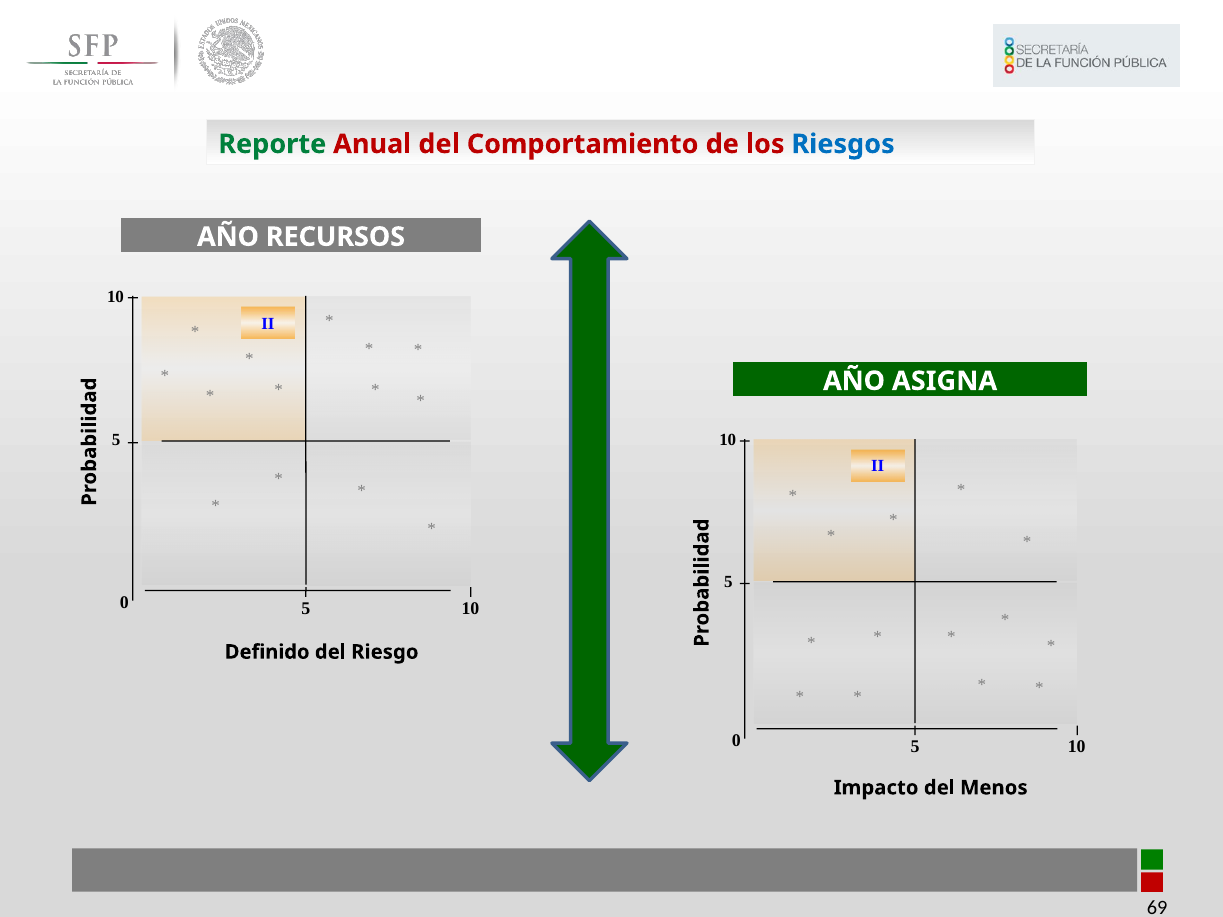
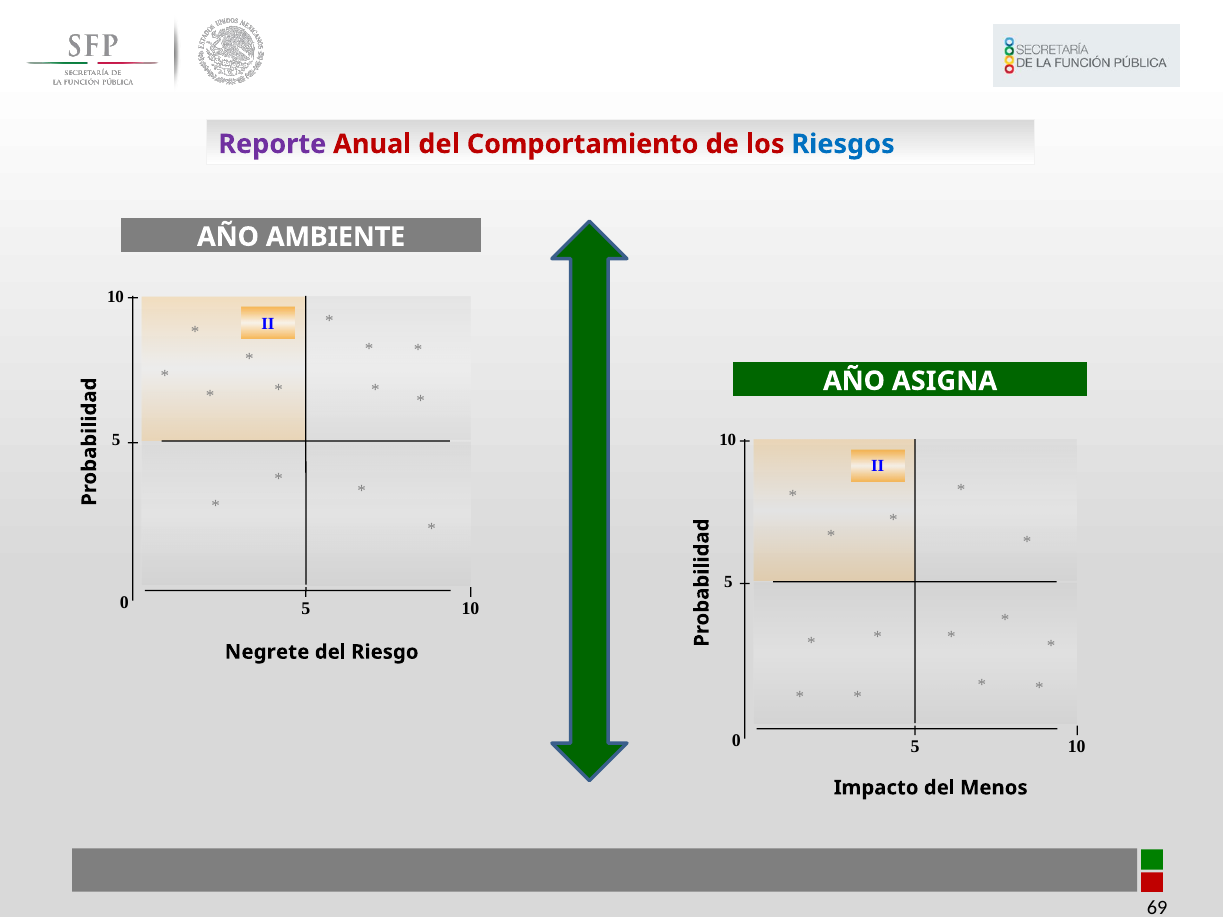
Reporte colour: green -> purple
RECURSOS: RECURSOS -> AMBIENTE
Definido: Definido -> Negrete
